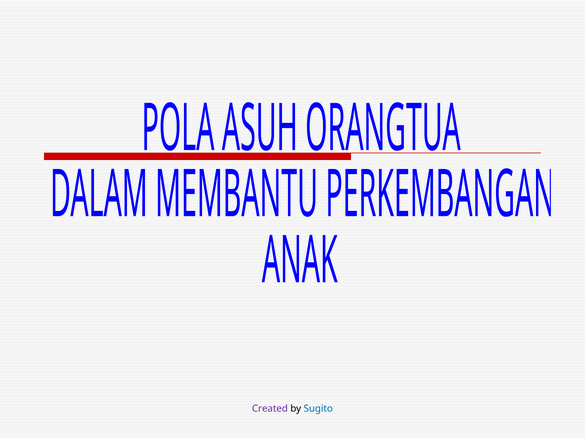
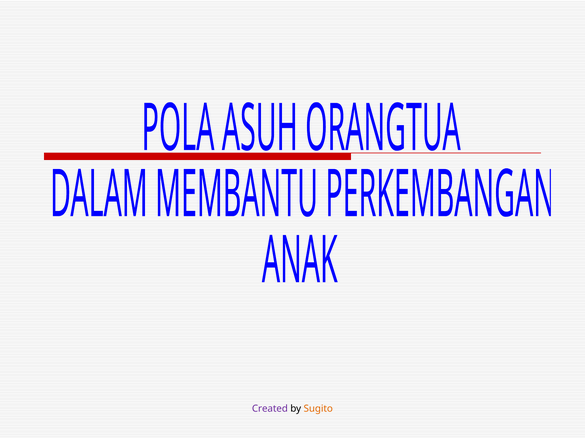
Sugito colour: blue -> orange
